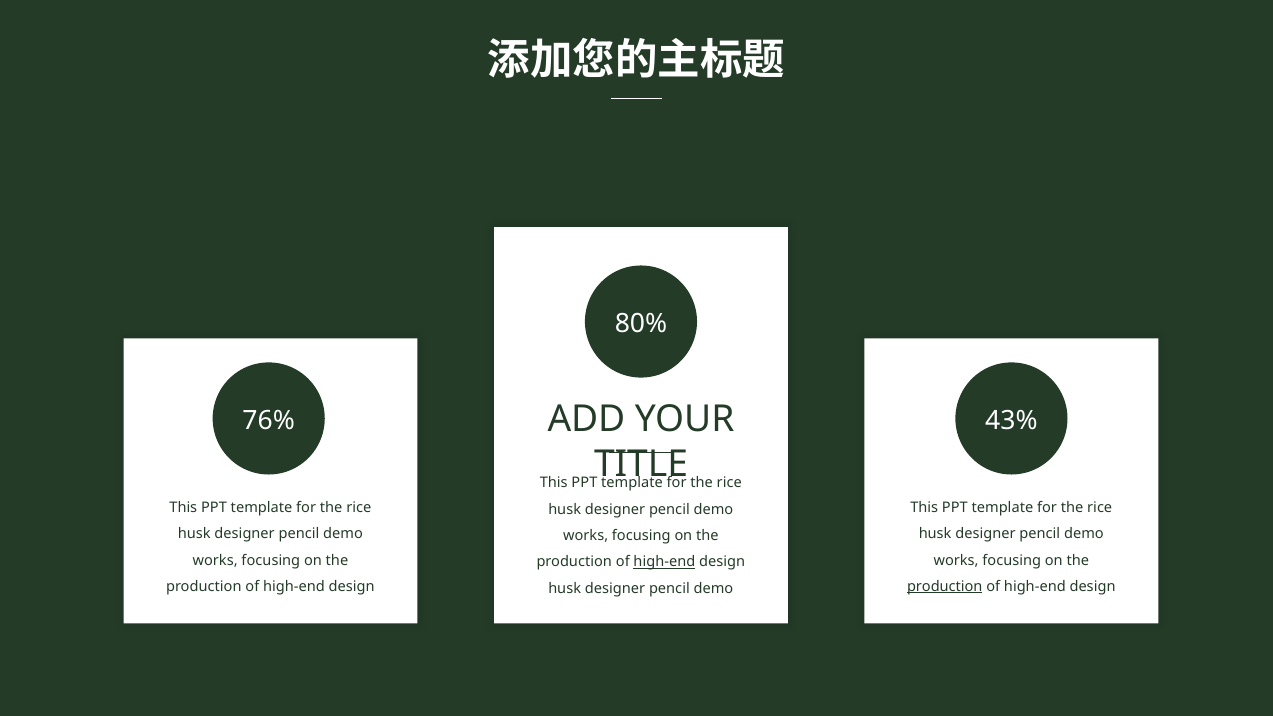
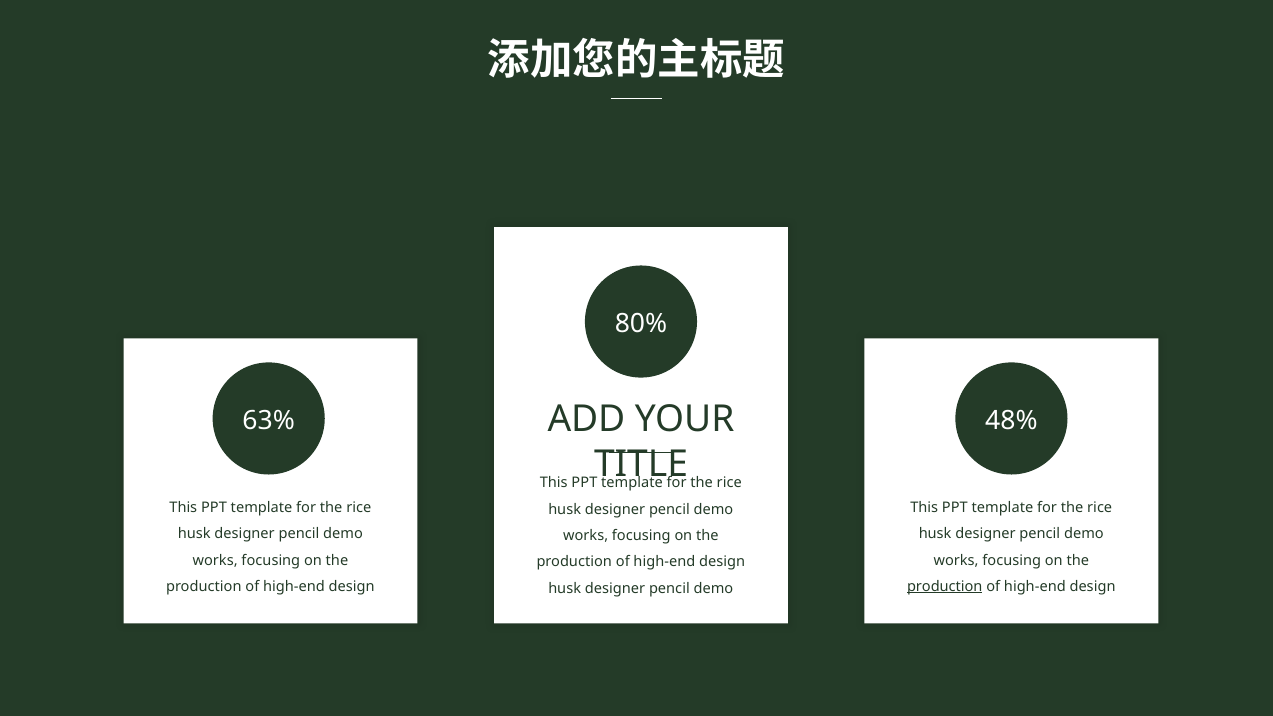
76%: 76% -> 63%
43%: 43% -> 48%
high-end at (664, 562) underline: present -> none
